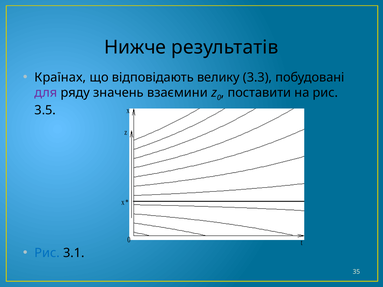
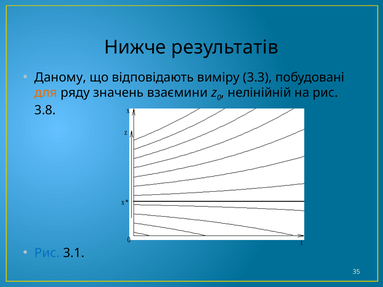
Країнах: Країнах -> Даному
велику: велику -> виміру
для colour: purple -> orange
поставити: поставити -> нелінійній
3.5: 3.5 -> 3.8
